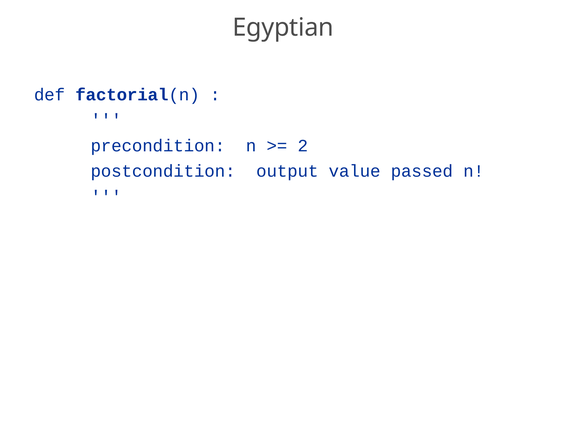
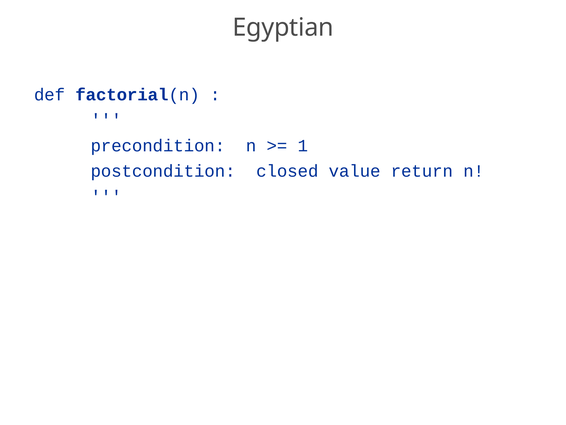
2: 2 -> 1
output: output -> closed
passed: passed -> return
